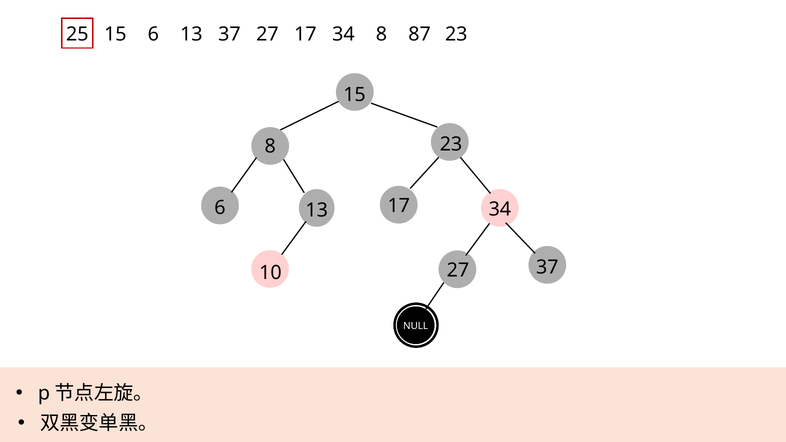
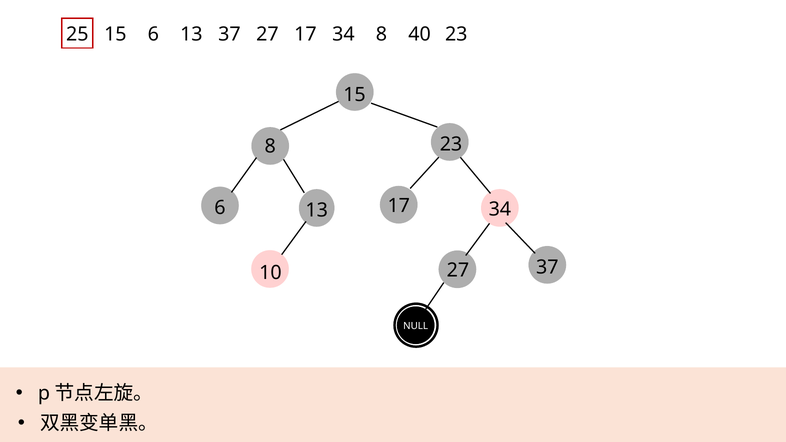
87: 87 -> 40
